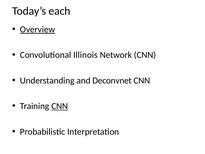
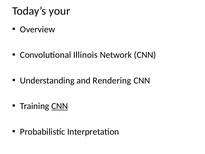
each: each -> your
Overview underline: present -> none
Deconvnet: Deconvnet -> Rendering
